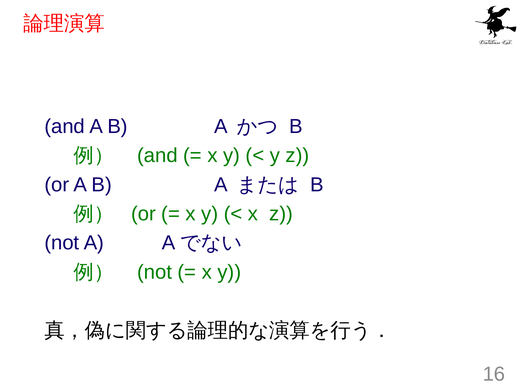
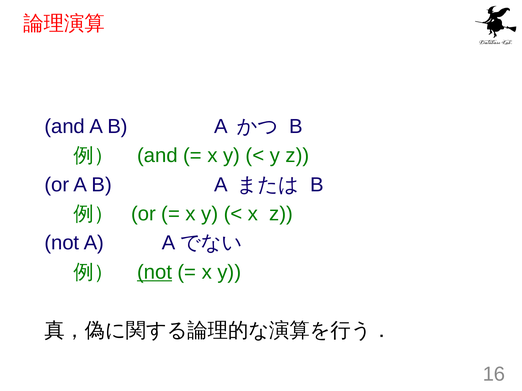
not at (155, 272) underline: none -> present
